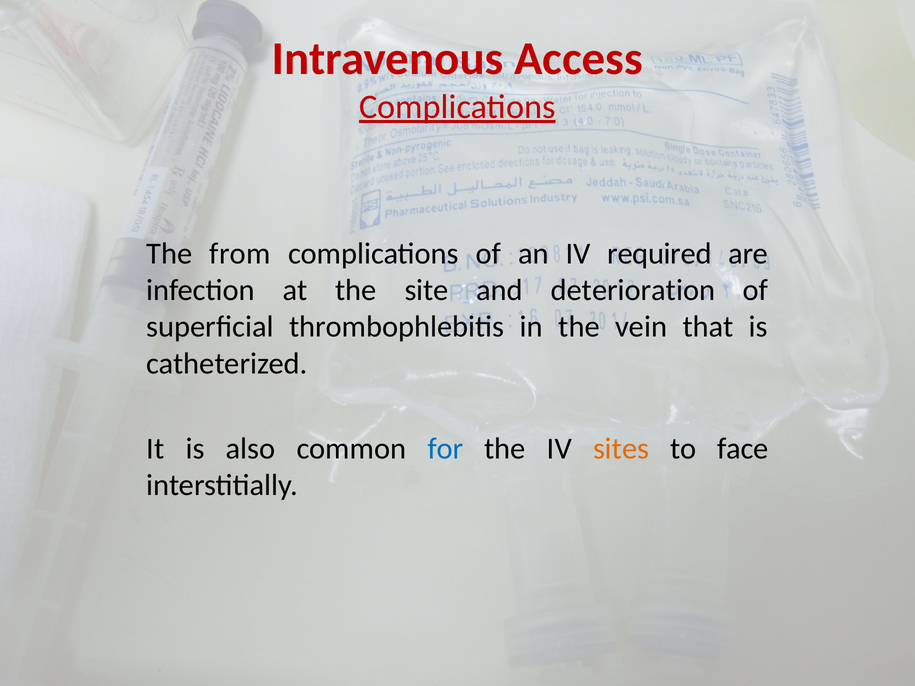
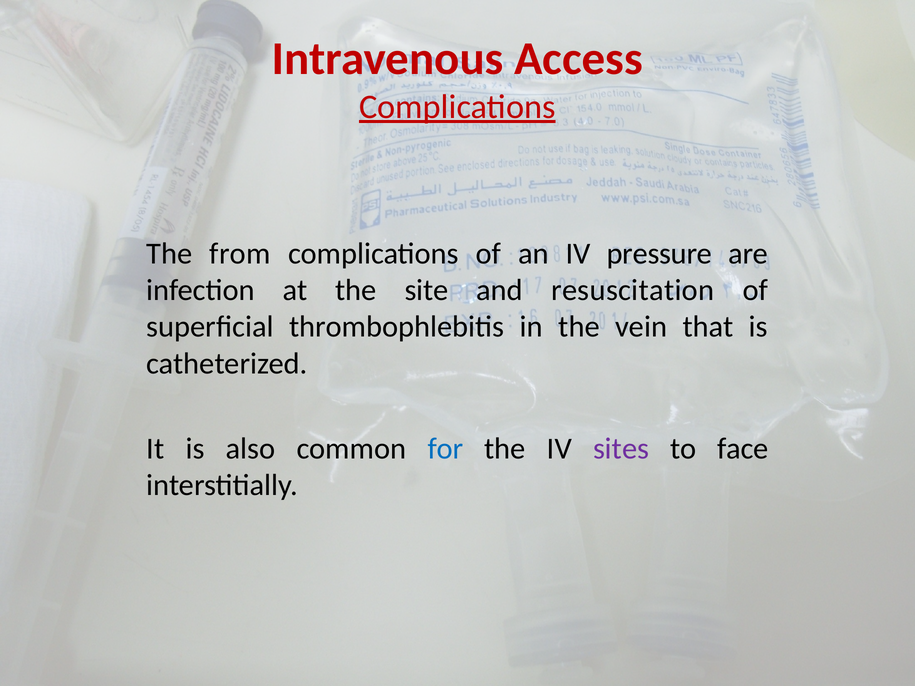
required: required -> pressure
deterioration: deterioration -> resuscitation
sites colour: orange -> purple
